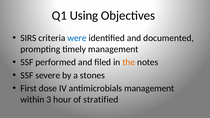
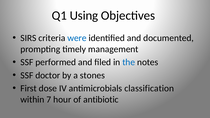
the colour: orange -> blue
severe: severe -> doctor
antimicrobials management: management -> classification
3: 3 -> 7
stratified: stratified -> antibiotic
